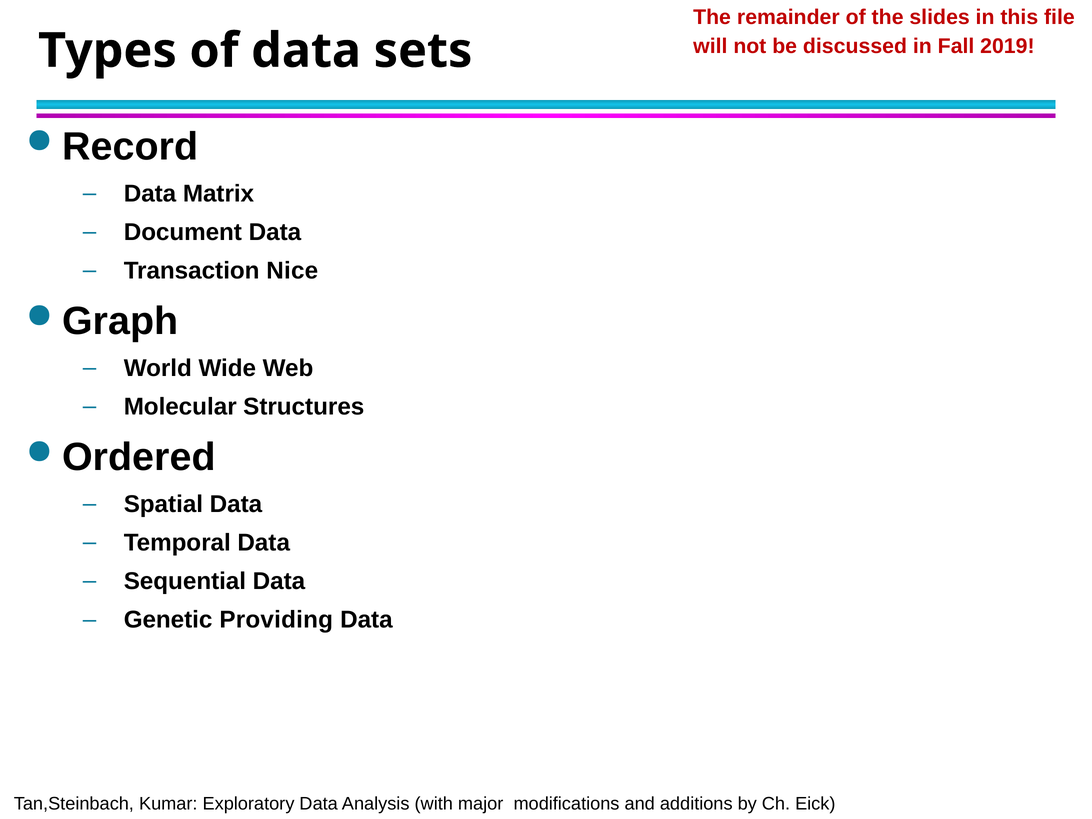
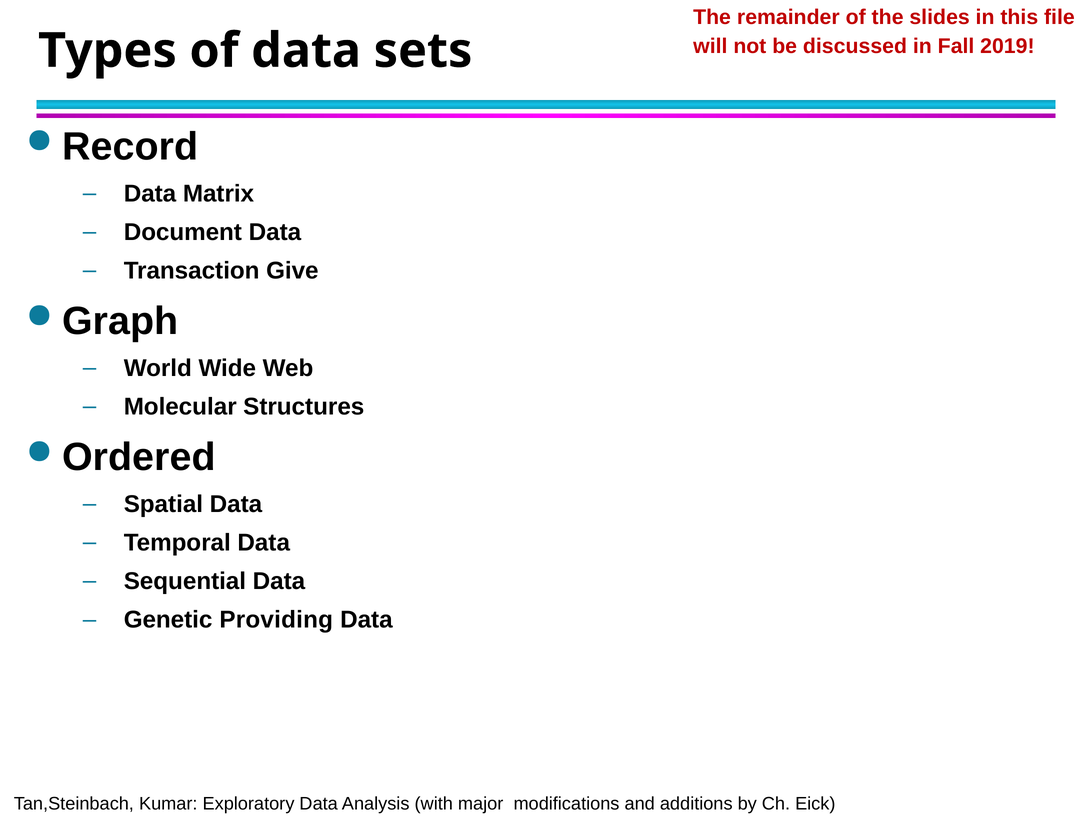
Nice: Nice -> Give
